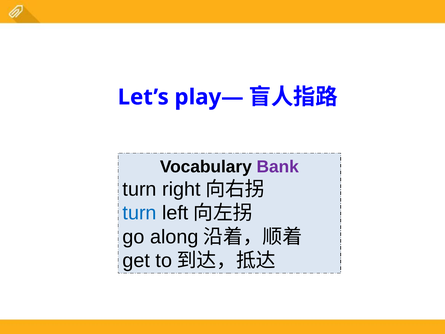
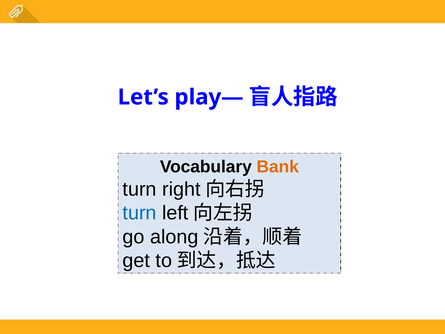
Bank colour: purple -> orange
